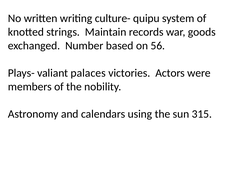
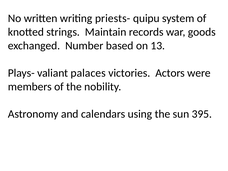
culture-: culture- -> priests-
56: 56 -> 13
315: 315 -> 395
